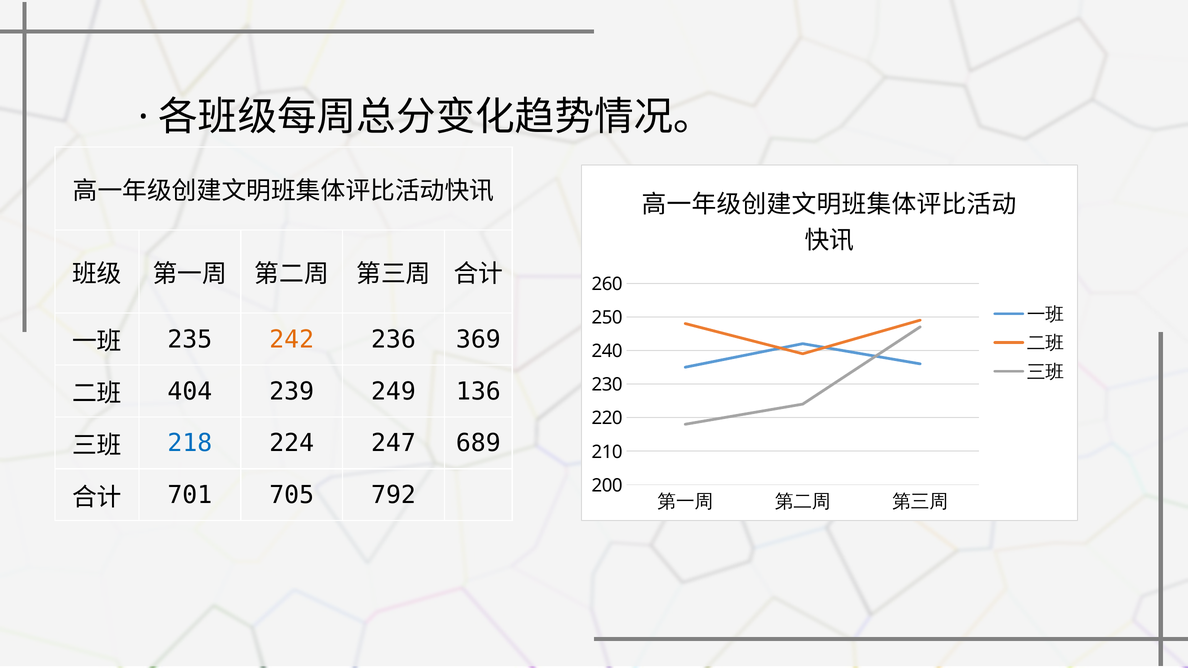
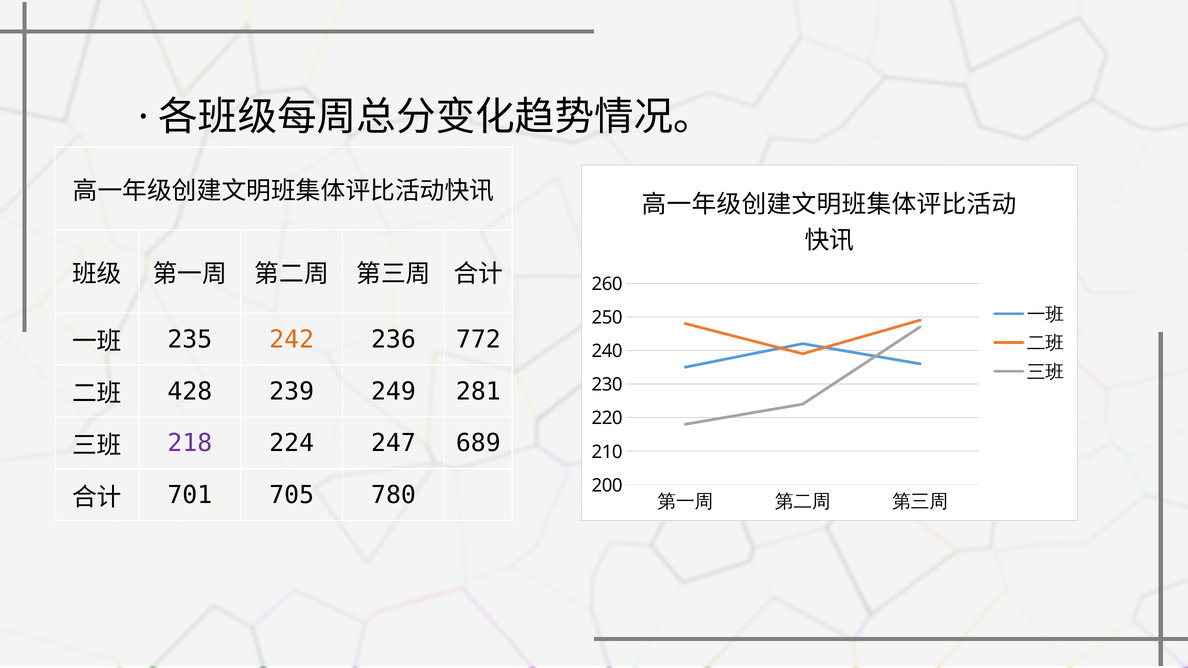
369: 369 -> 772
404: 404 -> 428
136: 136 -> 281
218 colour: blue -> purple
792: 792 -> 780
